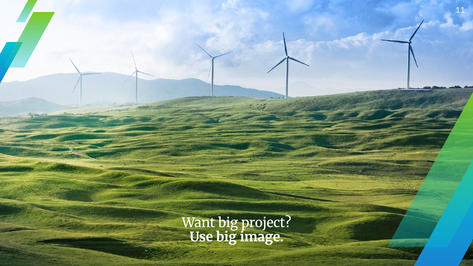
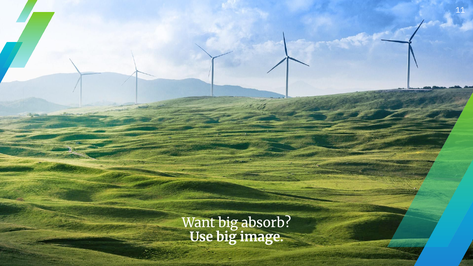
project: project -> absorb
